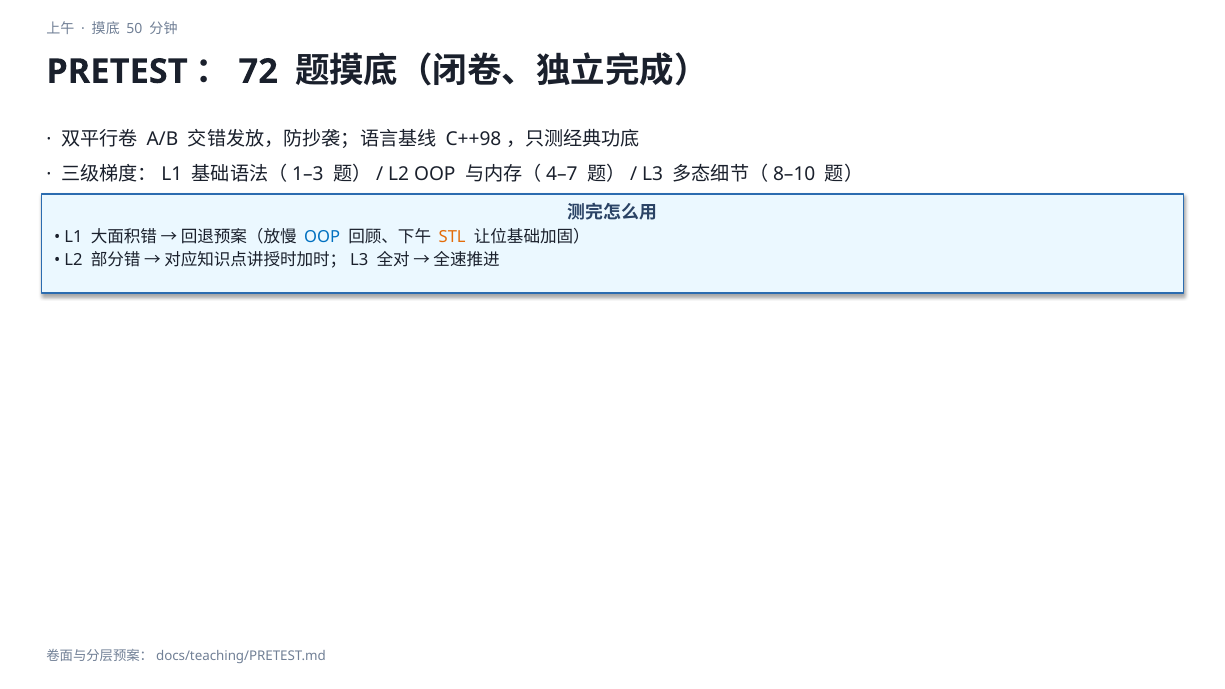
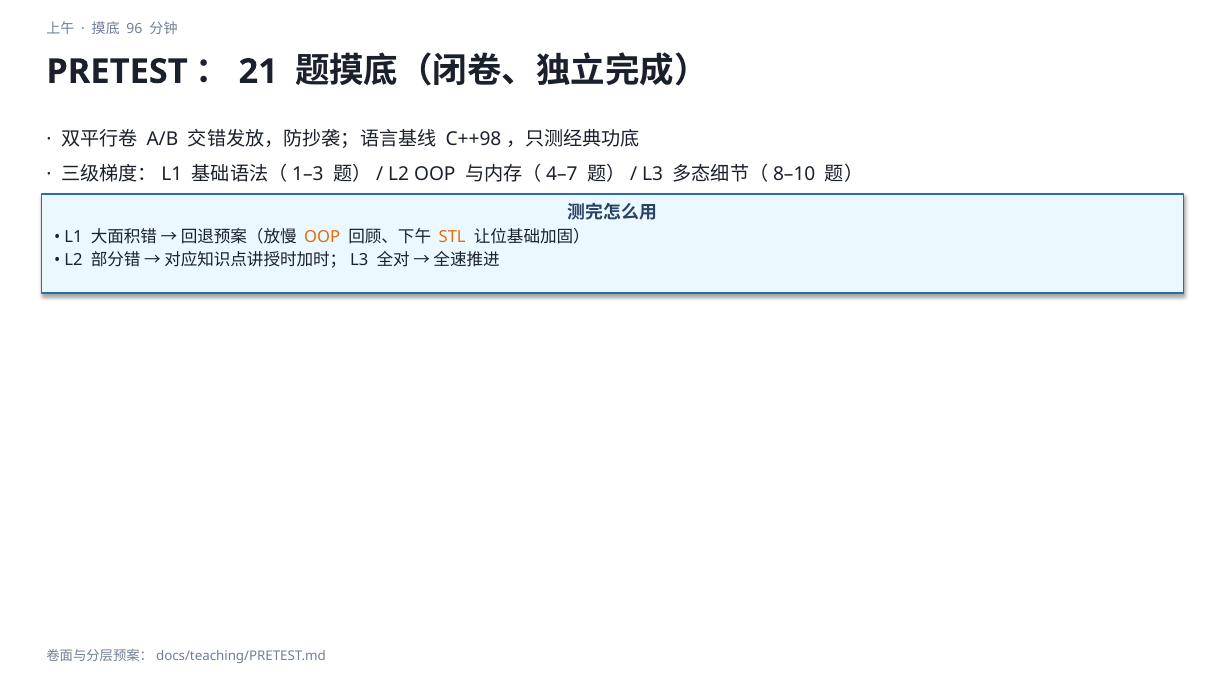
50: 50 -> 96
72: 72 -> 21
OOP at (322, 237) colour: blue -> orange
